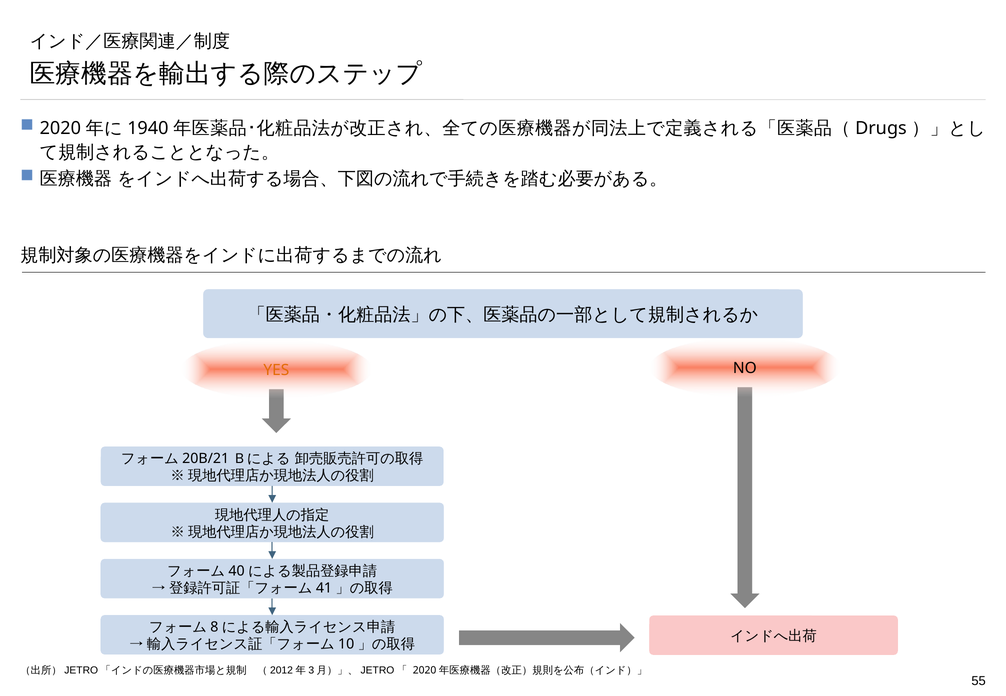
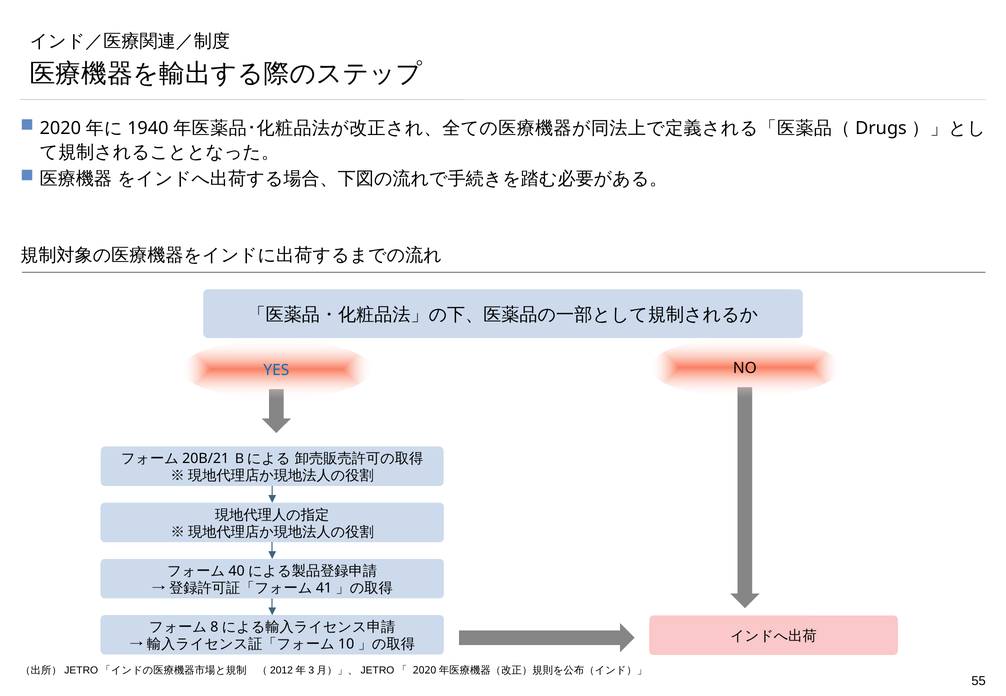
YES colour: orange -> blue
